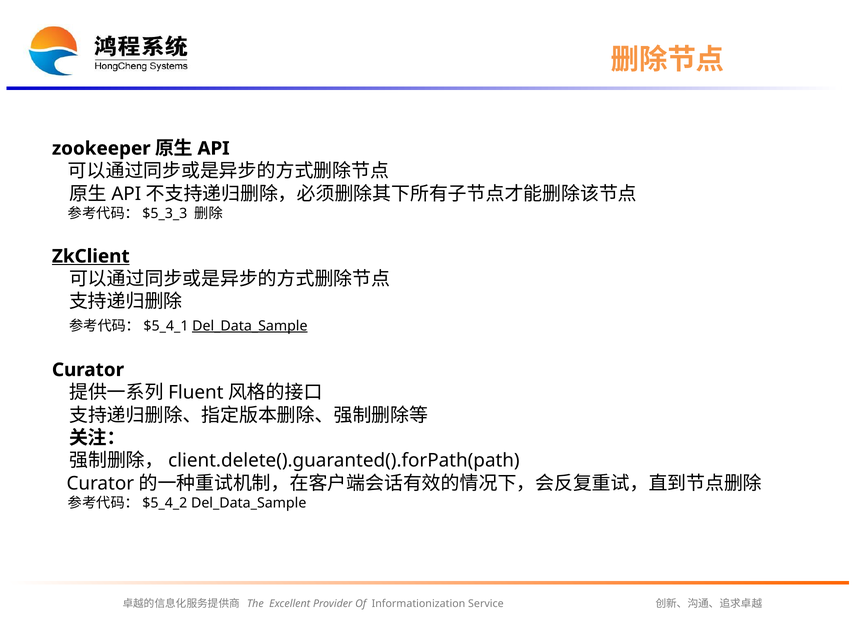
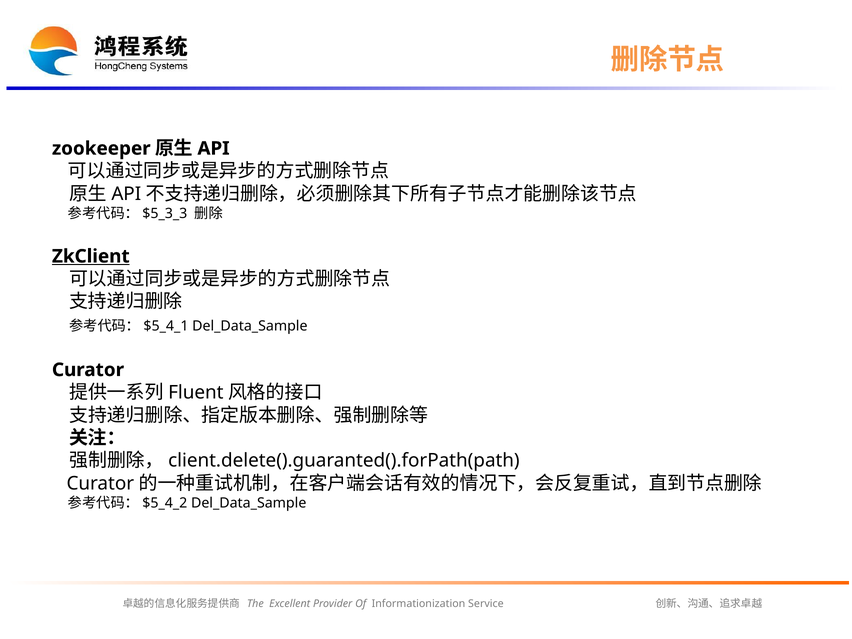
Del_Data_Sample at (250, 326) underline: present -> none
